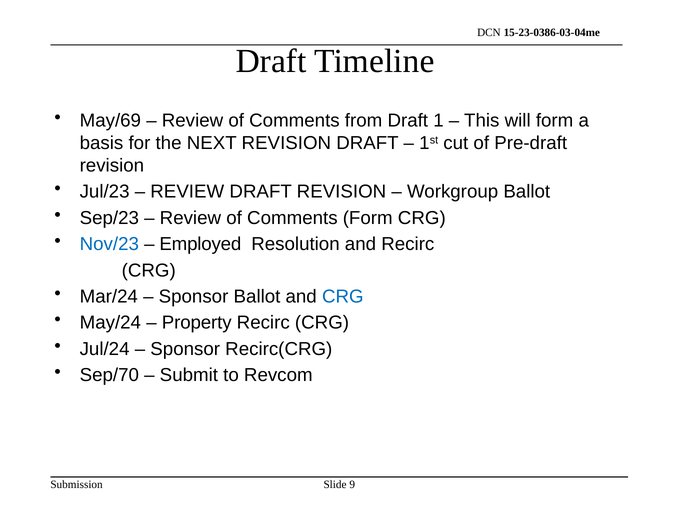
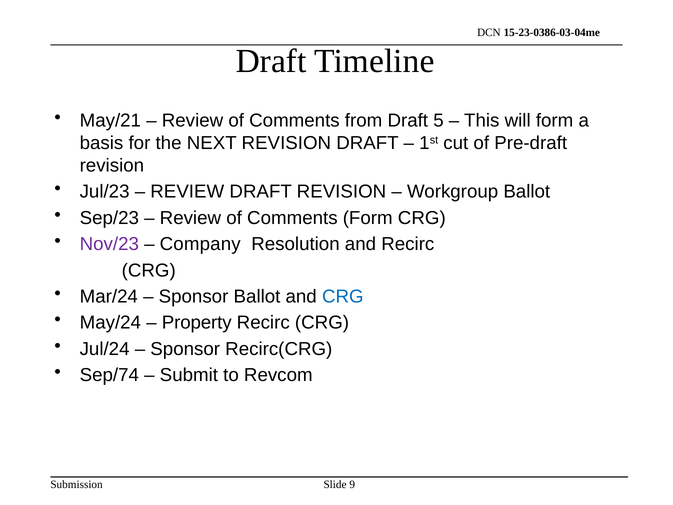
May/69: May/69 -> May/21
1: 1 -> 5
Nov/23 colour: blue -> purple
Employed: Employed -> Company
Sep/70: Sep/70 -> Sep/74
